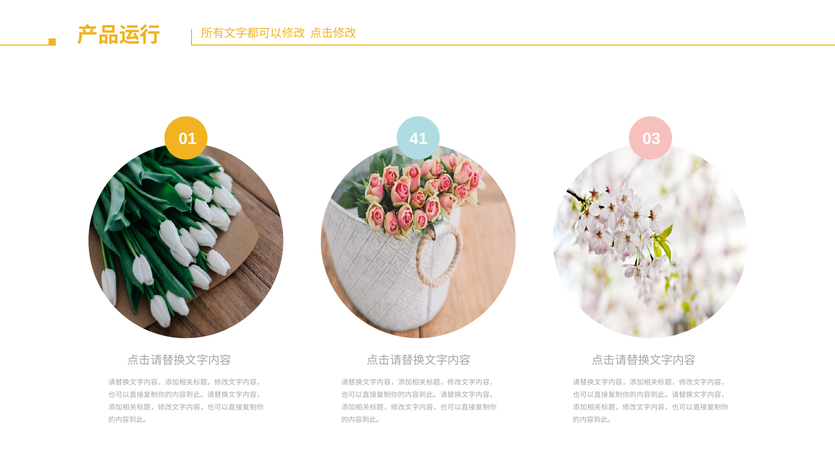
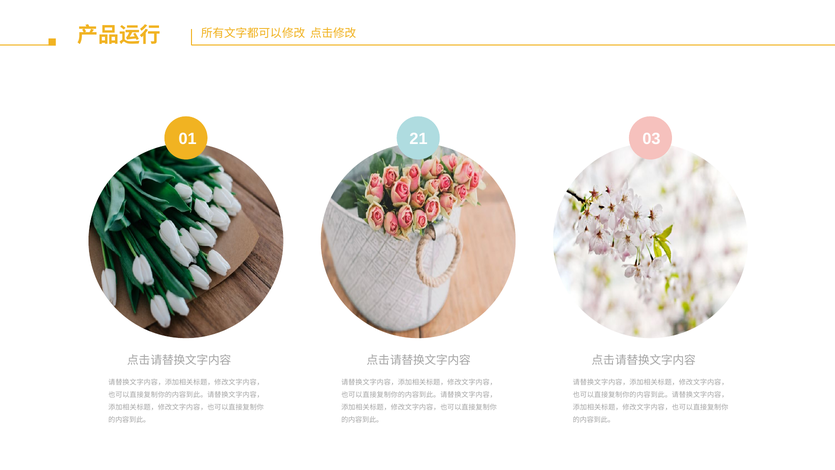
41: 41 -> 21
